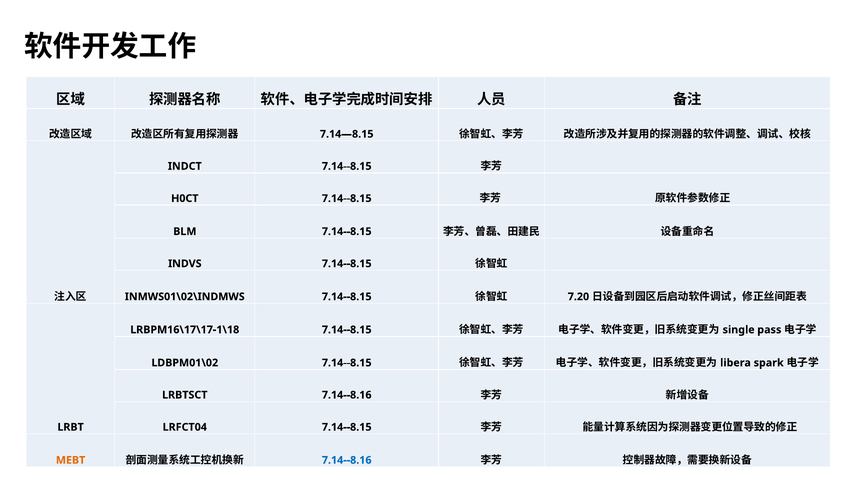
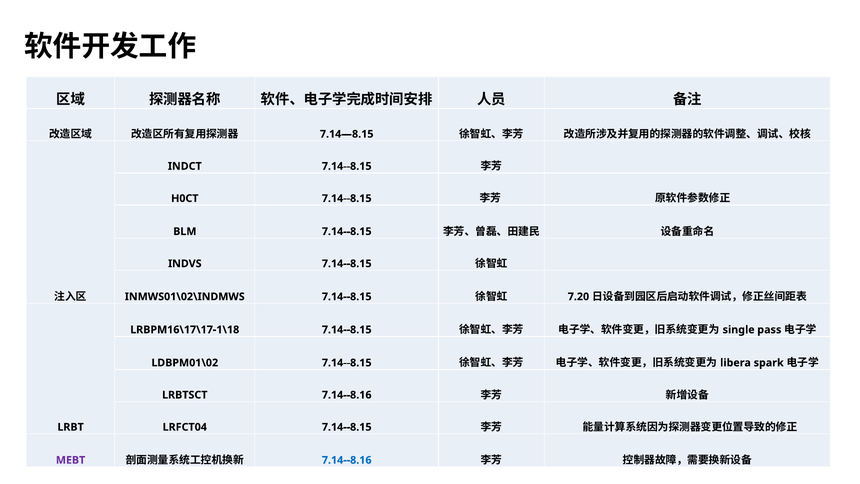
MEBT colour: orange -> purple
